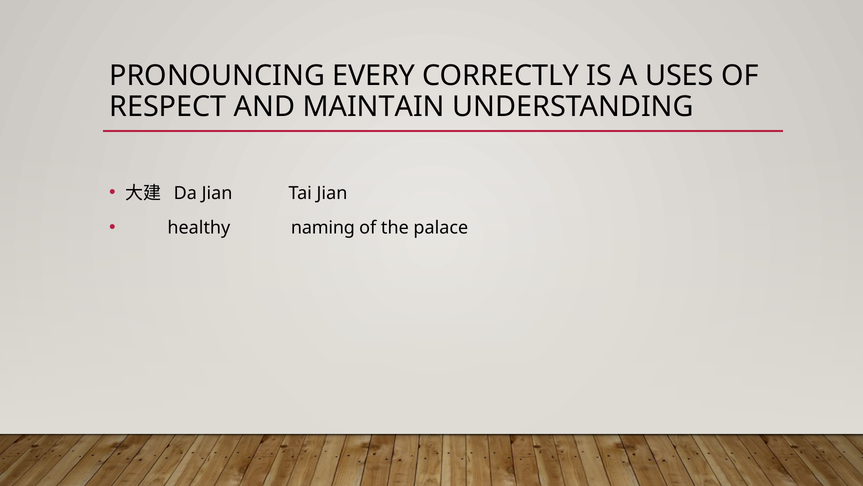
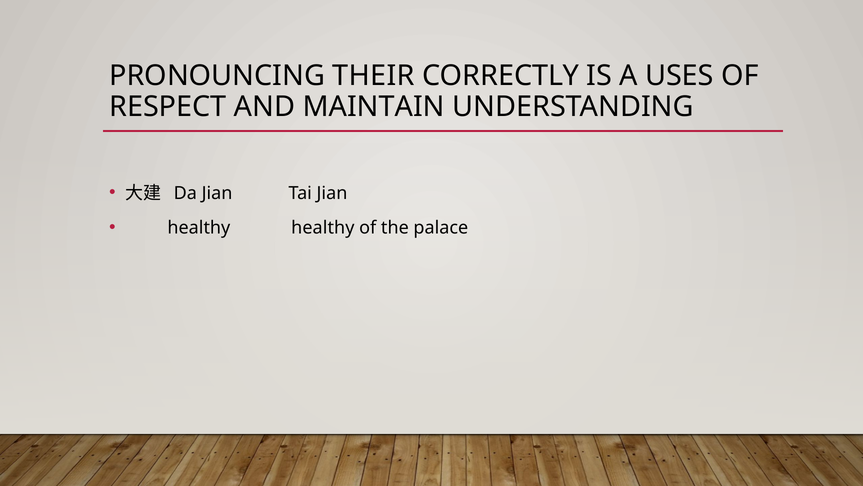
EVERY: EVERY -> THEIR
healthy naming: naming -> healthy
